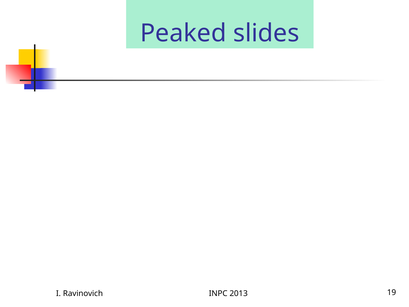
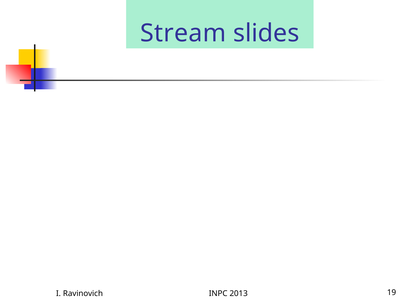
Peaked: Peaked -> Stream
